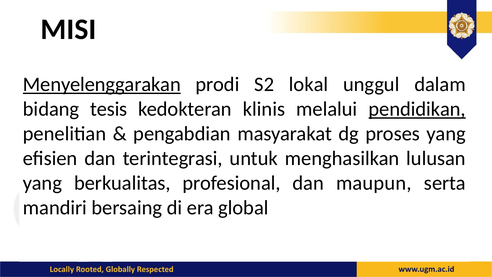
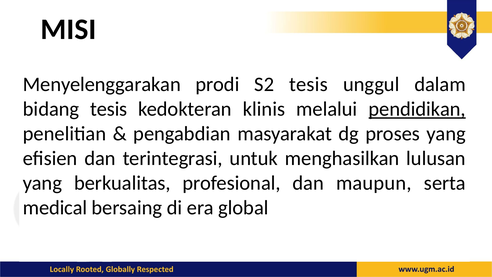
Menyelenggarakan underline: present -> none
S2 lokal: lokal -> tesis
mandiri: mandiri -> medical
